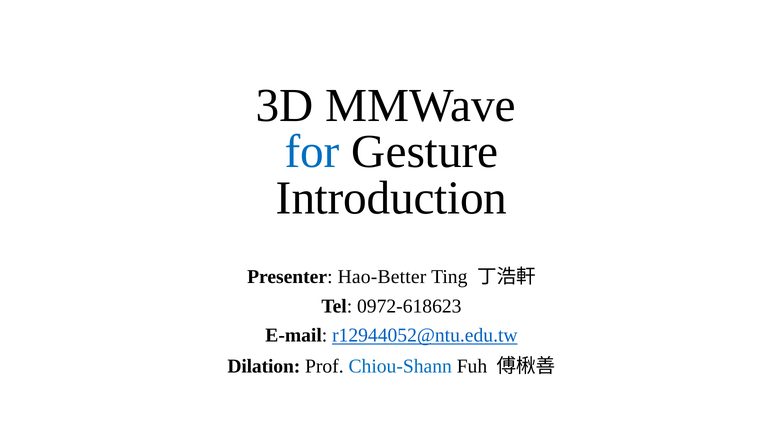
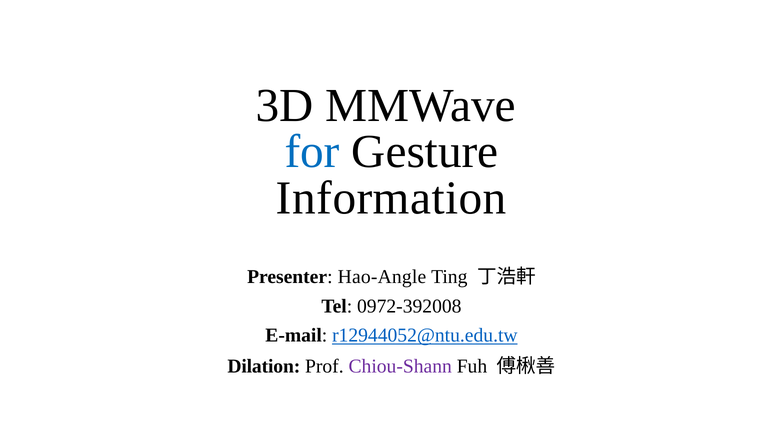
Introduction: Introduction -> Information
Hao-Better: Hao-Better -> Hao-Angle
0972-618623: 0972-618623 -> 0972-392008
Chiou-Shann colour: blue -> purple
